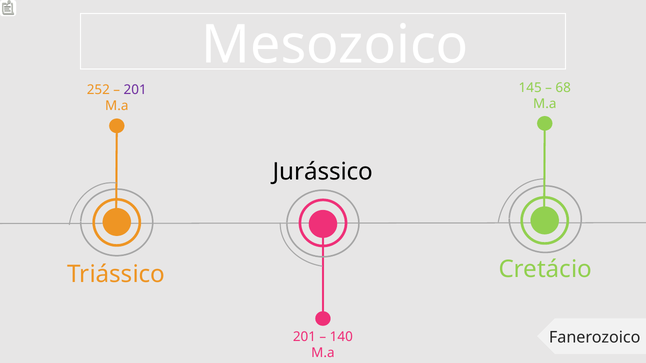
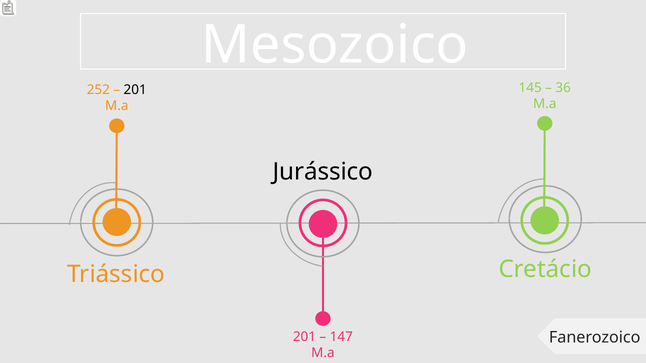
68: 68 -> 36
201 at (135, 90) colour: purple -> black
140: 140 -> 147
